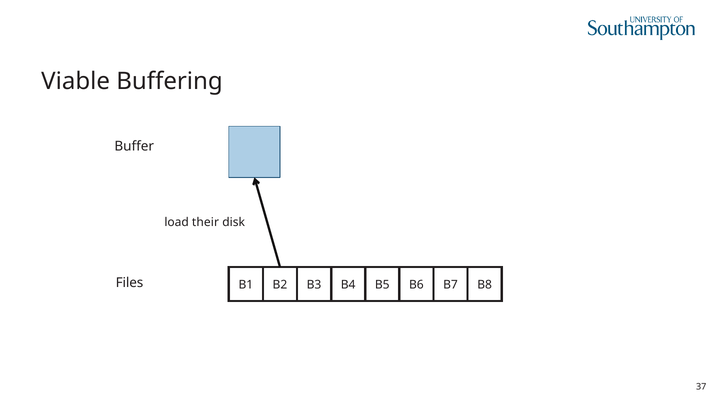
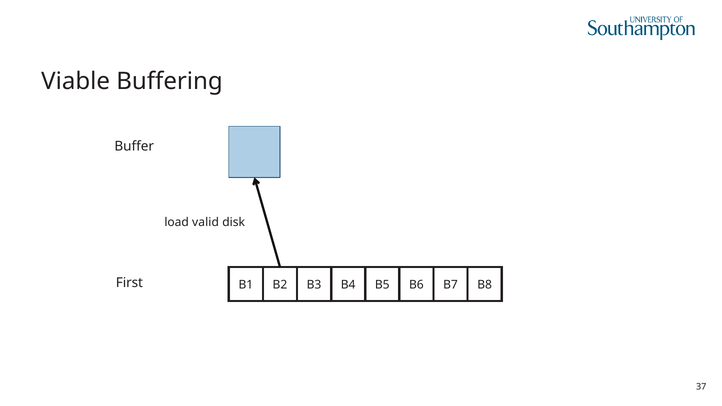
their: their -> valid
Files: Files -> First
